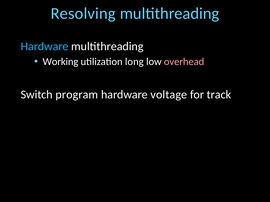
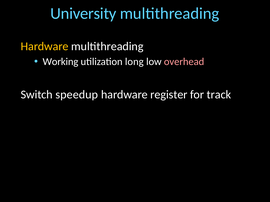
Resolving: Resolving -> University
Hardware at (45, 46) colour: light blue -> yellow
program: program -> speedup
voltage: voltage -> register
